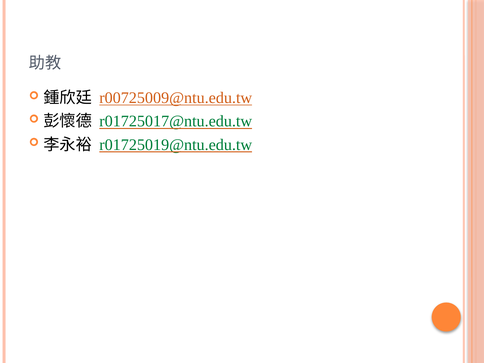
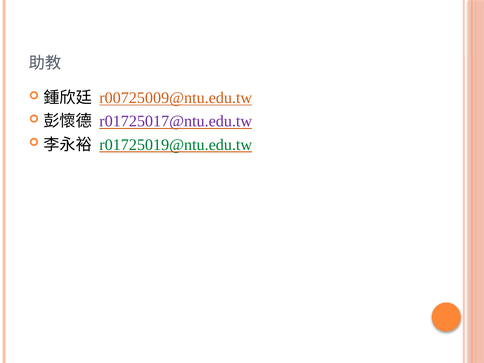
r01725017@ntu.edu.tw colour: green -> purple
